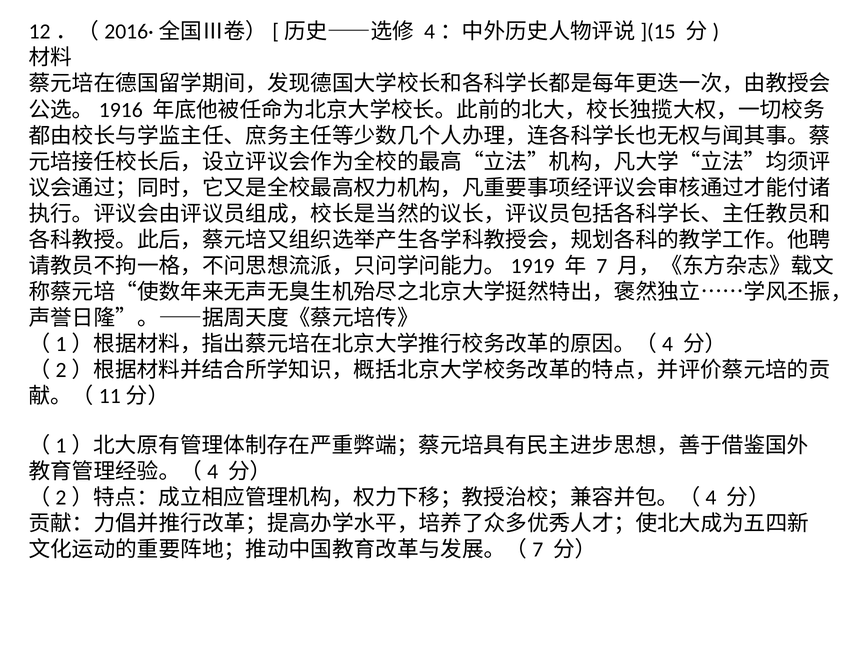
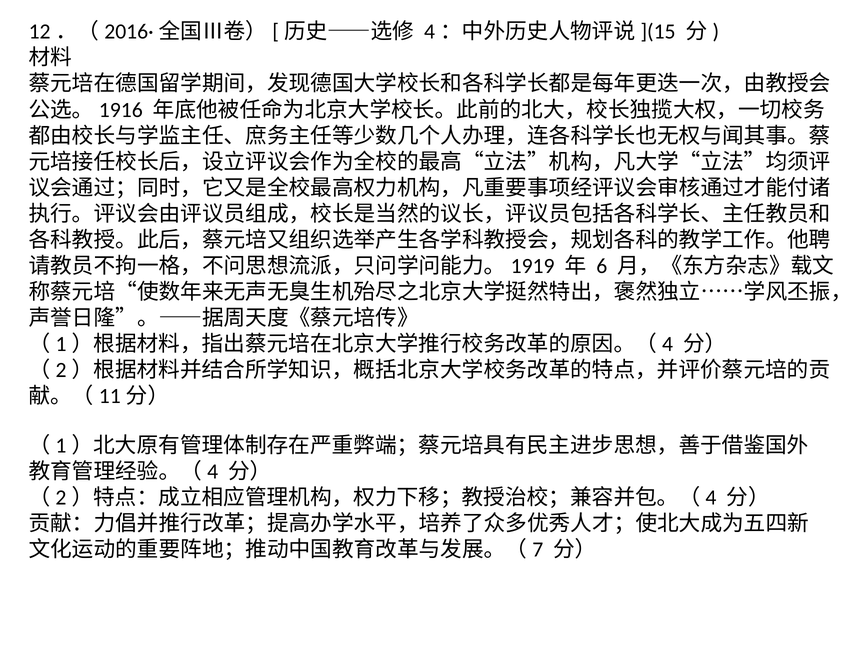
7: 7 -> 6
